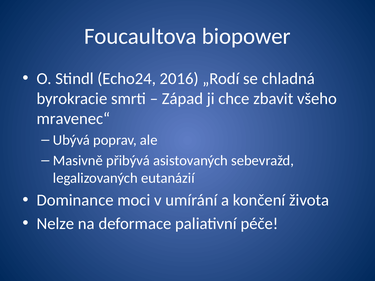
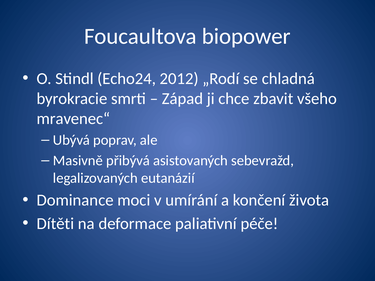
2016: 2016 -> 2012
Nelze: Nelze -> Dítěti
